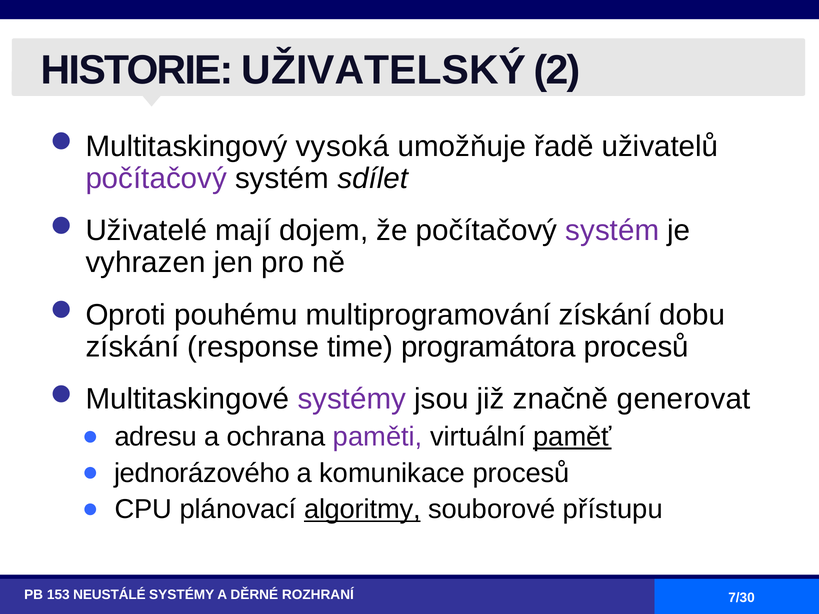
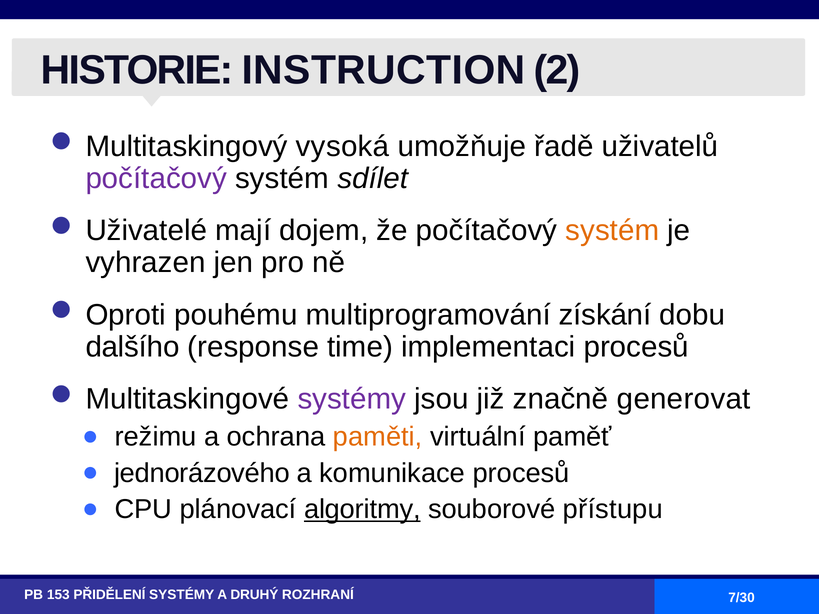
UŽIVATELSKÝ: UŽIVATELSKÝ -> INSTRUCTION
systém at (612, 231) colour: purple -> orange
získání at (132, 347): získání -> dalšího
programátora: programátora -> implementaci
adresu: adresu -> režimu
paměti colour: purple -> orange
paměť underline: present -> none
NEUSTÁLÉ: NEUSTÁLÉ -> PŘIDĚLENÍ
DĚRNÉ: DĚRNÉ -> DRUHÝ
